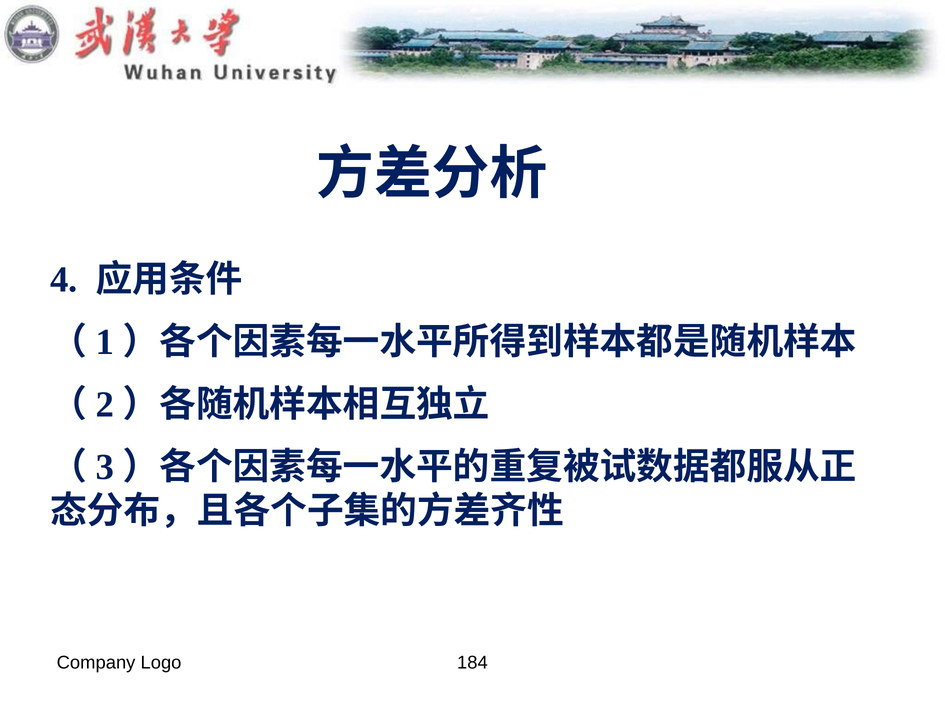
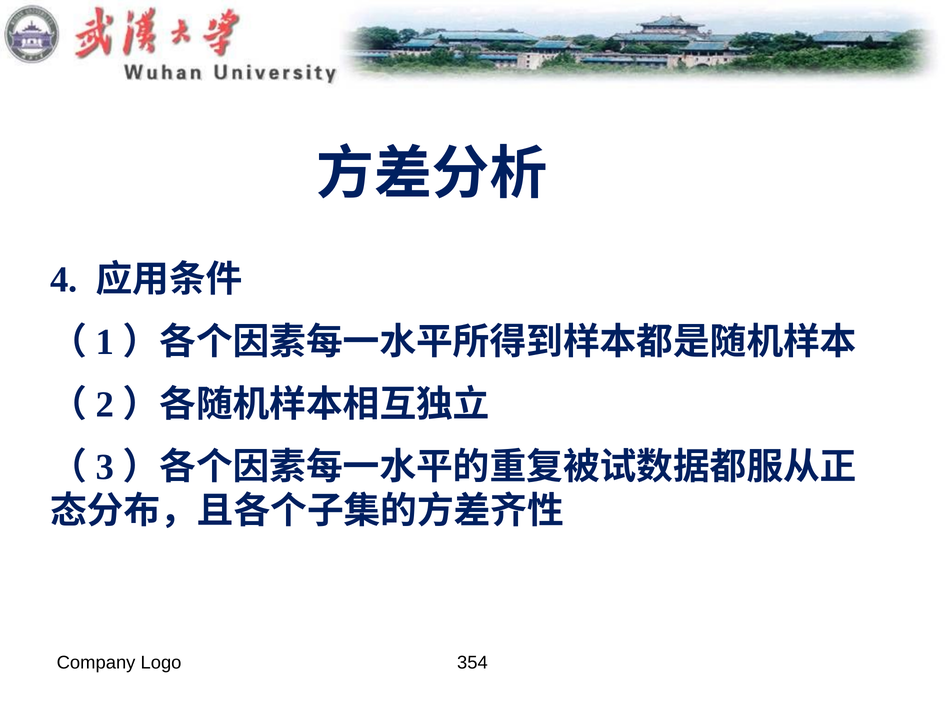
184: 184 -> 354
